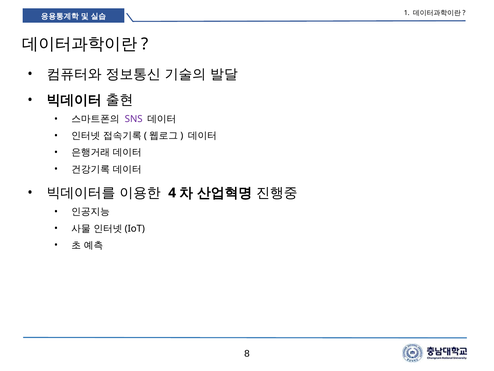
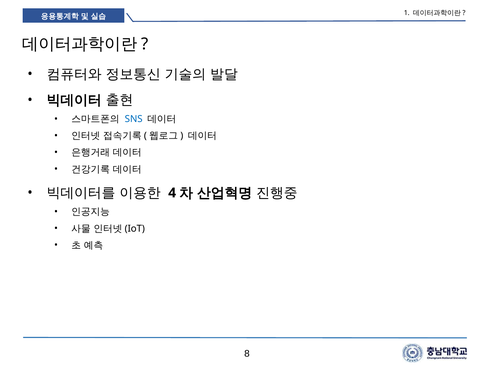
SNS colour: purple -> blue
